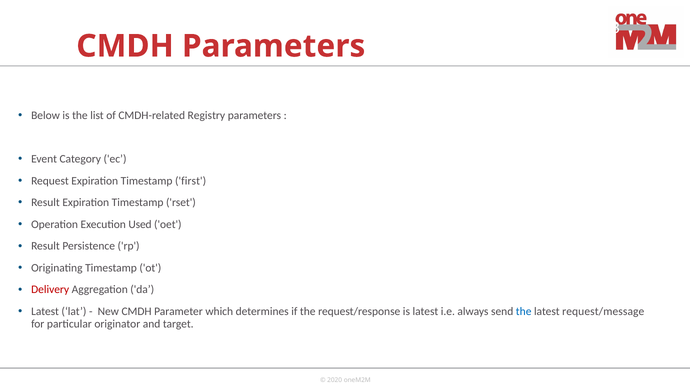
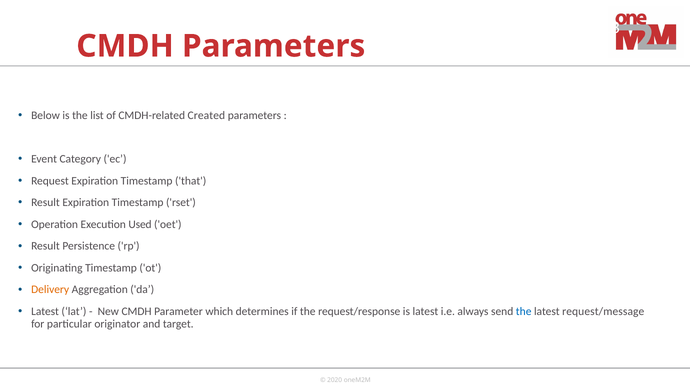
Registry: Registry -> Created
first: first -> that
Delivery colour: red -> orange
